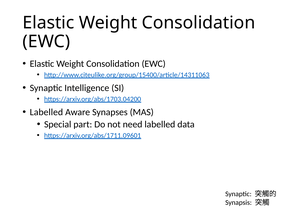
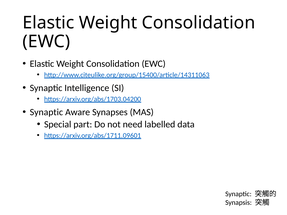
Labelled at (46, 112): Labelled -> Synaptic
